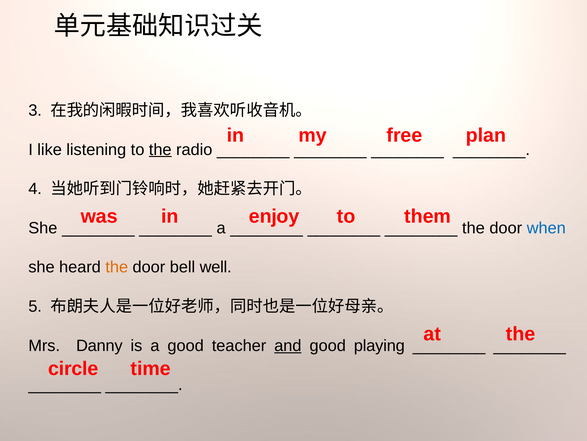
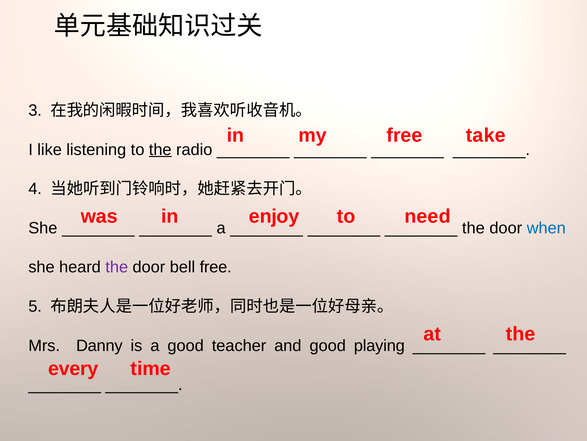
plan: plan -> take
them: them -> need
the at (117, 267) colour: orange -> purple
bell well: well -> free
and underline: present -> none
circle: circle -> every
